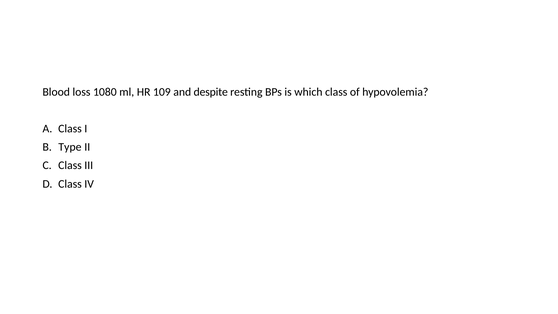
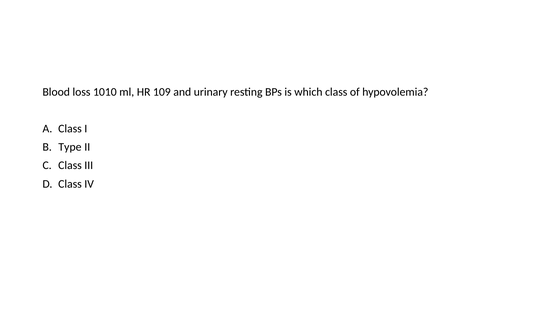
1080: 1080 -> 1010
despite: despite -> urinary
